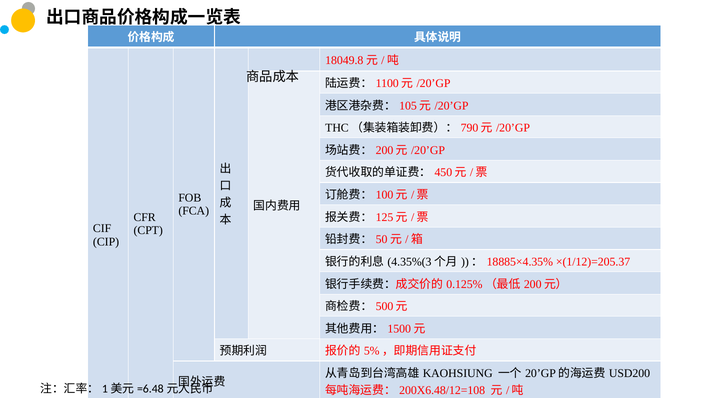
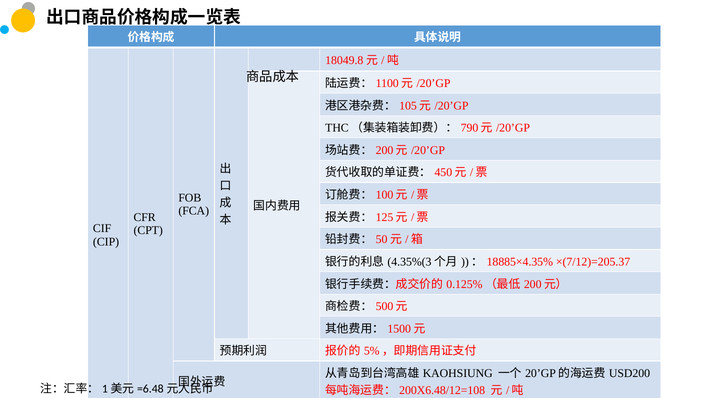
×(1/12)=205.37: ×(1/12)=205.37 -> ×(7/12)=205.37
